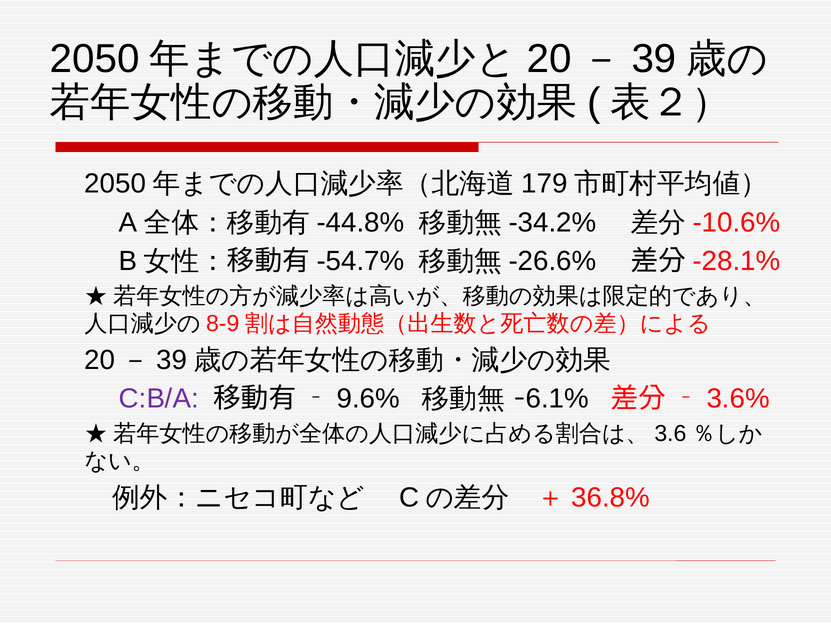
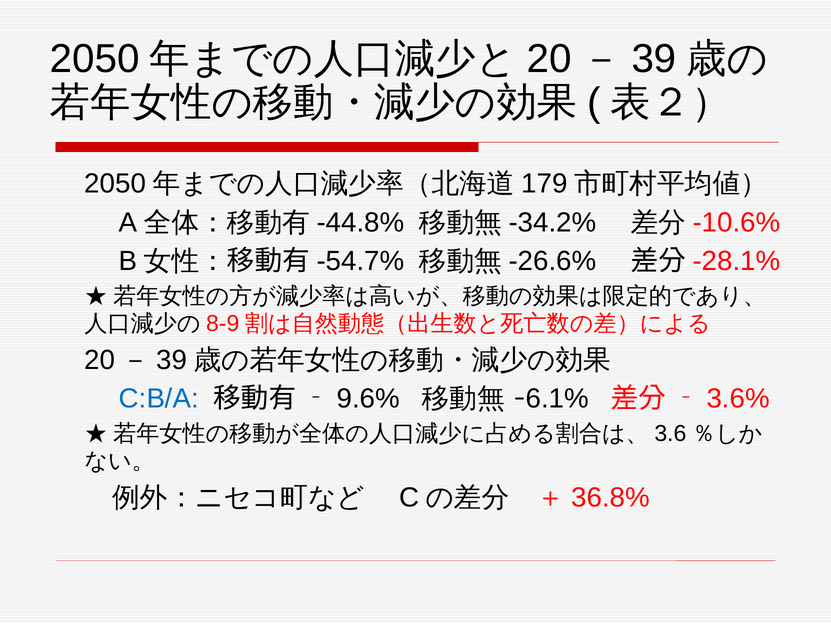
C:B/A colour: purple -> blue
